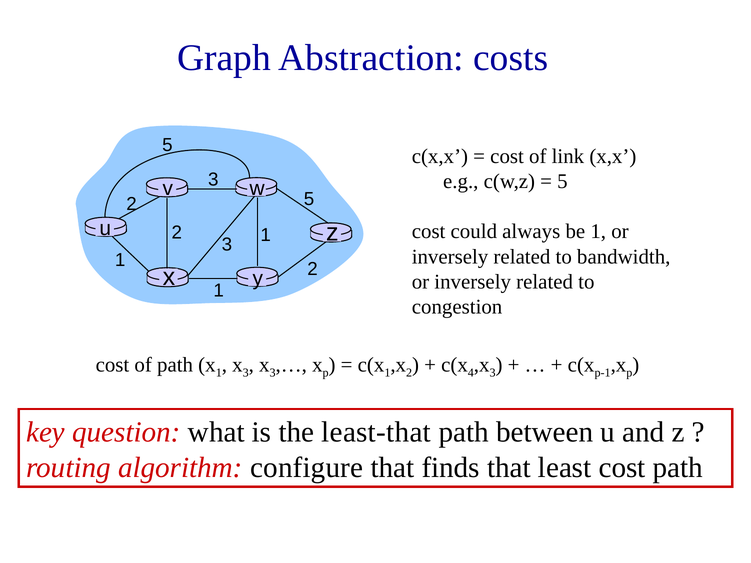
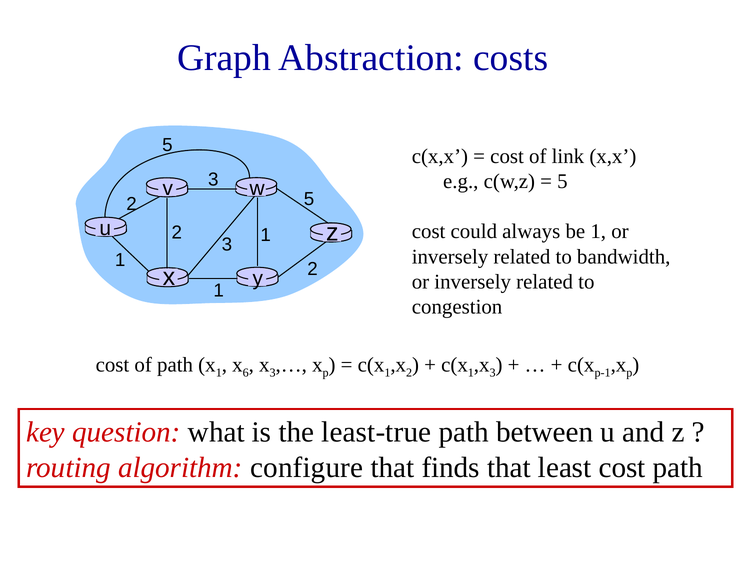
3 at (246, 373): 3 -> 6
4 at (471, 373): 4 -> 1
least-that: least-that -> least-true
